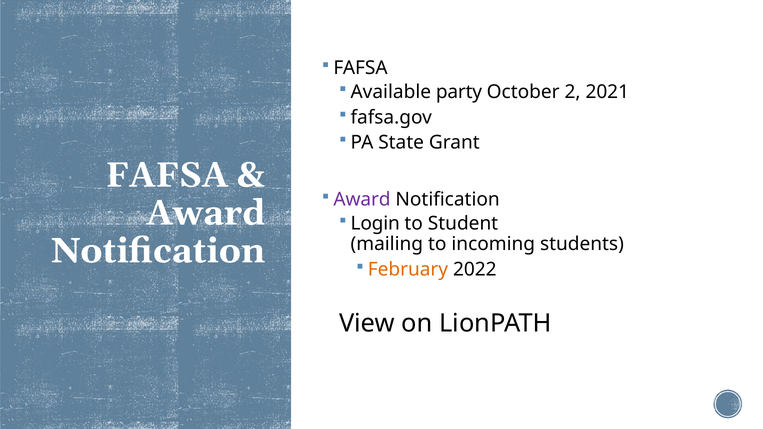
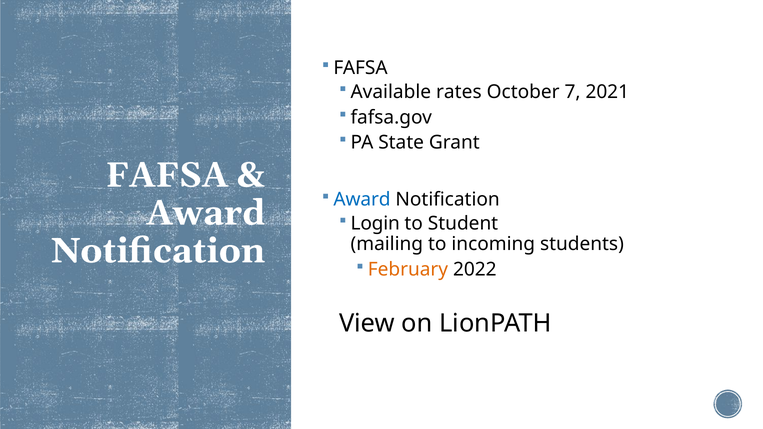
party: party -> rates
2: 2 -> 7
Award at (362, 200) colour: purple -> blue
